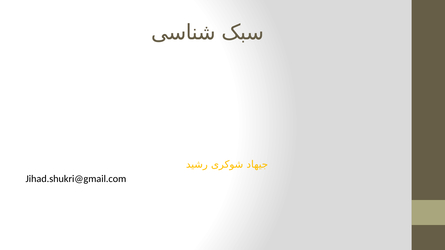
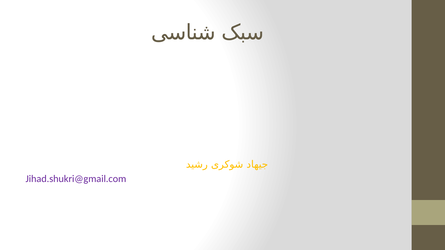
Jihad.shukri@gmail.com colour: black -> purple
